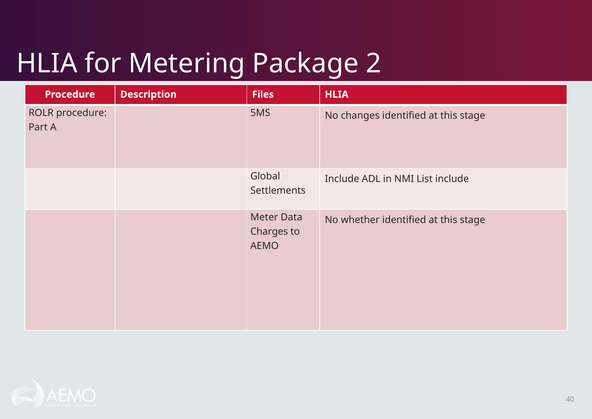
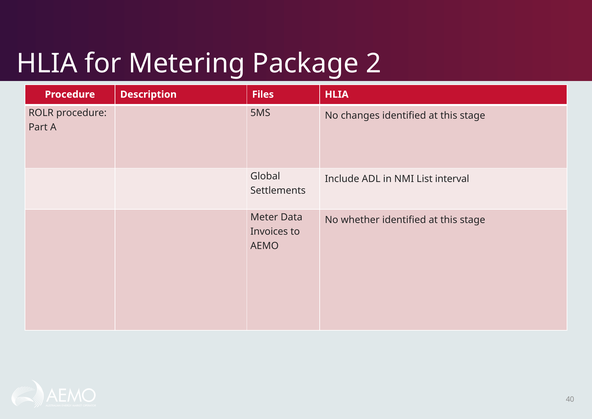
List include: include -> interval
Charges: Charges -> Invoices
